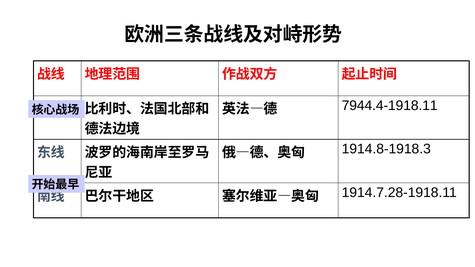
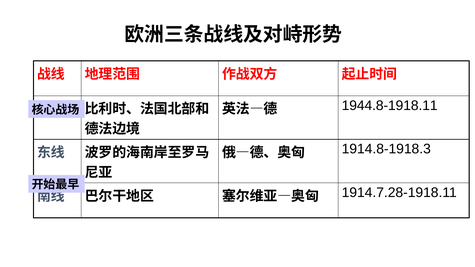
7944.4-1918.11: 7944.4-1918.11 -> 1944.8-1918.11
